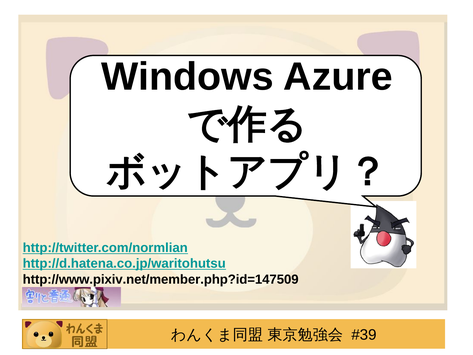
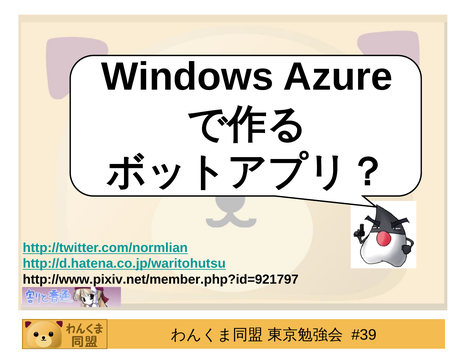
http://www.pixiv.net/member.php?id=147509: http://www.pixiv.net/member.php?id=147509 -> http://www.pixiv.net/member.php?id=921797
